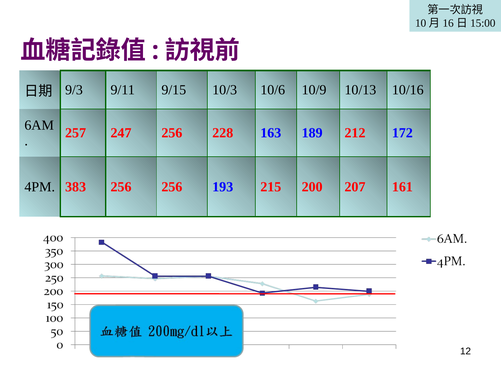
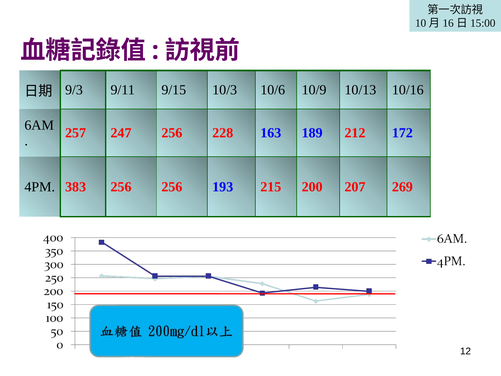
161: 161 -> 269
